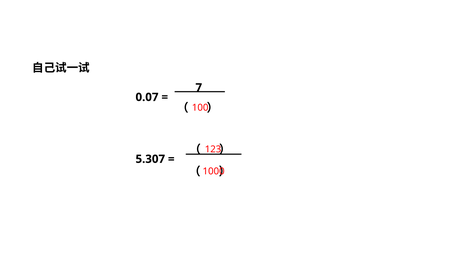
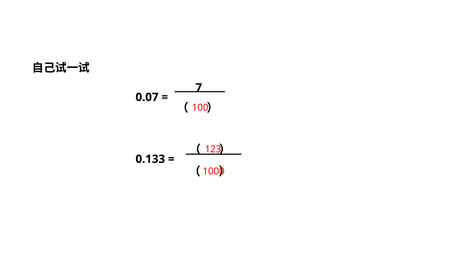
5.307: 5.307 -> 0.133
